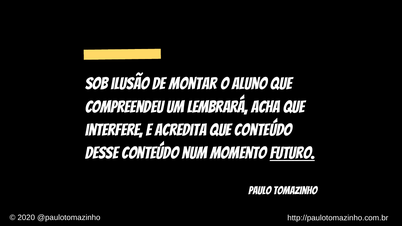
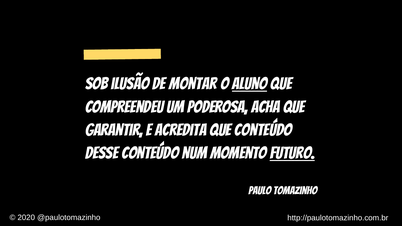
aluno underline: none -> present
lembrará: lembrará -> poderosa
interfere: interfere -> garantir
